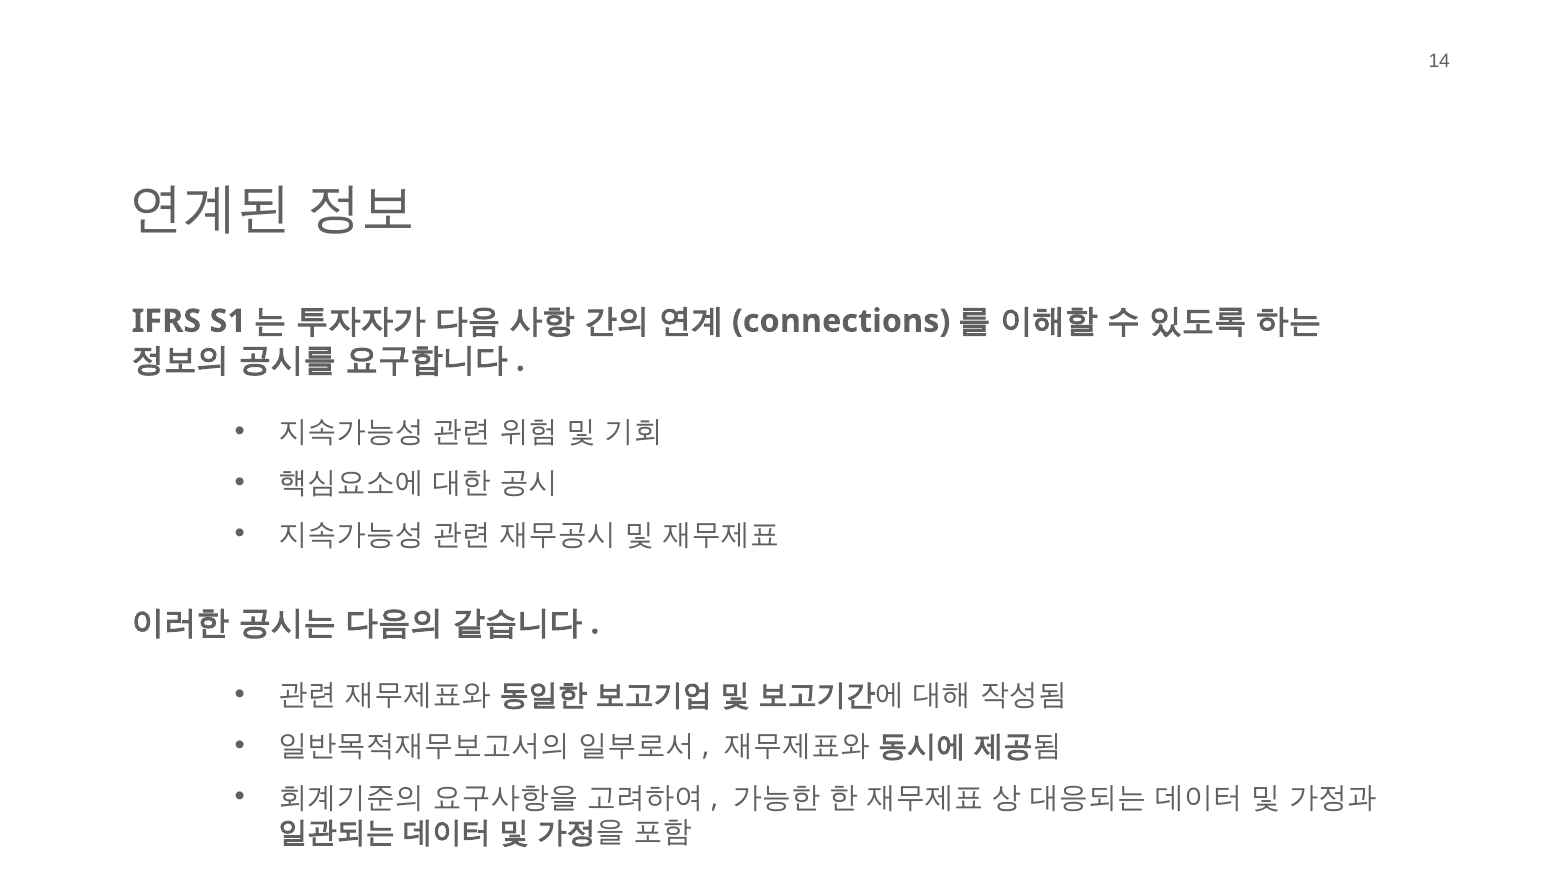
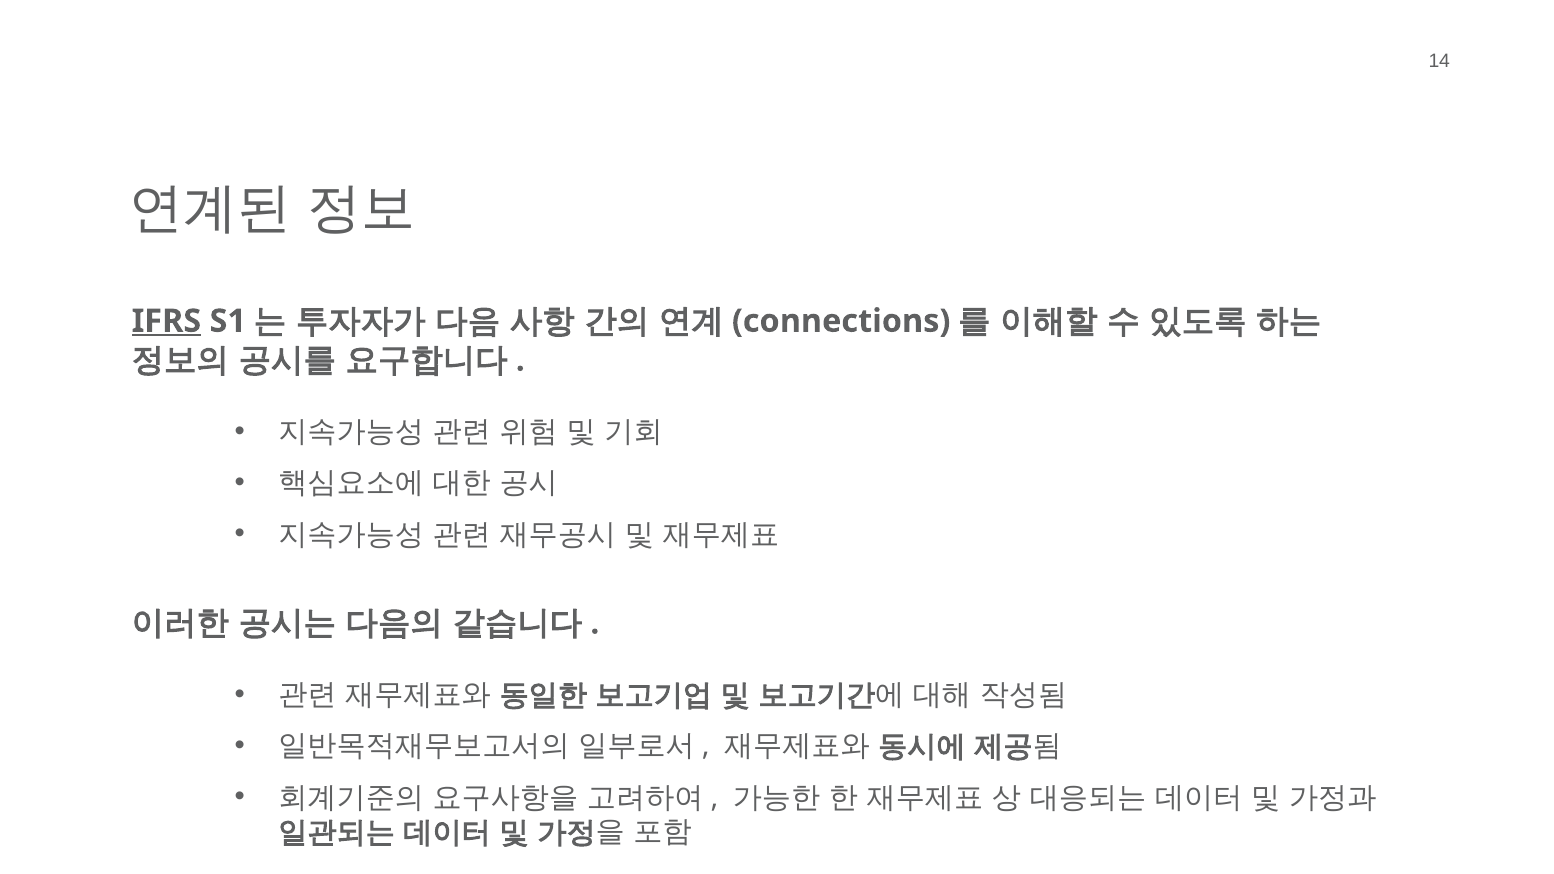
IFRS underline: none -> present
